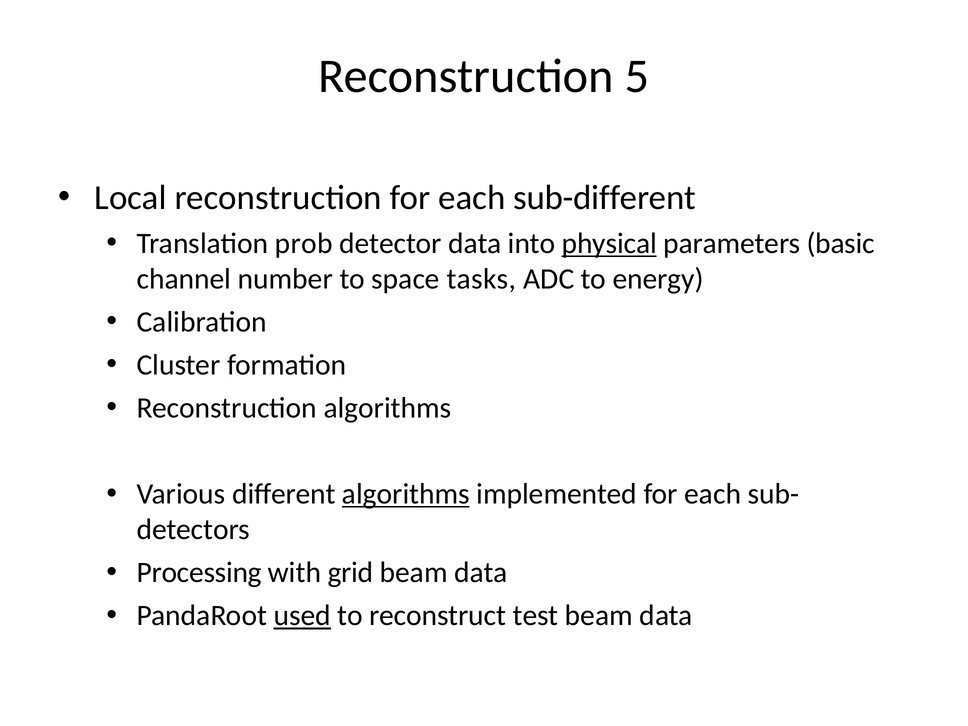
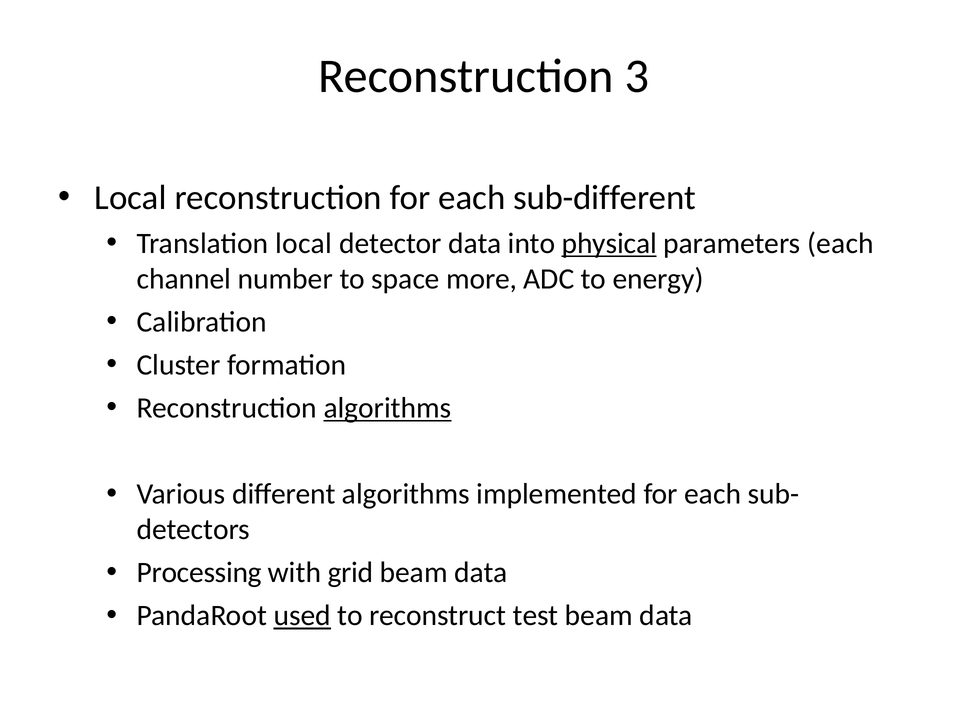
5: 5 -> 3
Translation prob: prob -> local
parameters basic: basic -> each
tasks: tasks -> more
algorithms at (387, 408) underline: none -> present
algorithms at (406, 494) underline: present -> none
